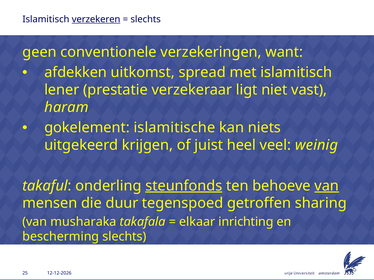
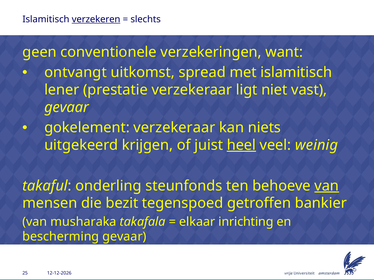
afdekken: afdekken -> ontvangt
haram at (66, 107): haram -> gevaar
gokelement islamitische: islamitische -> verzekeraar
heel underline: none -> present
steunfonds underline: present -> none
duur: duur -> bezit
sharing: sharing -> bankier
bescherming slechts: slechts -> gevaar
